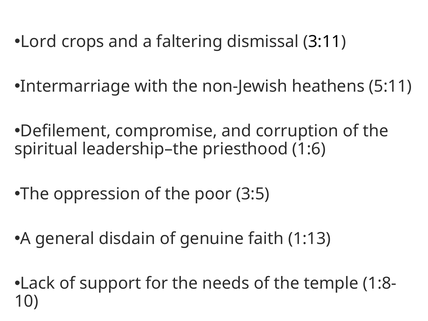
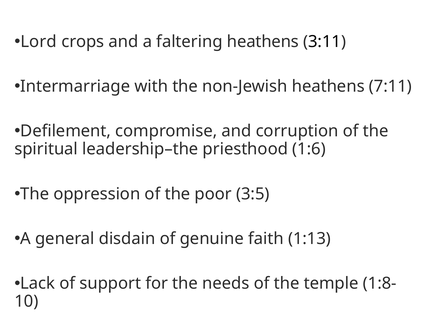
faltering dismissal: dismissal -> heathens
5:11: 5:11 -> 7:11
